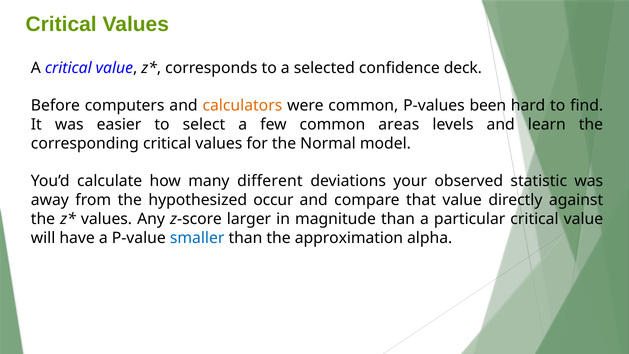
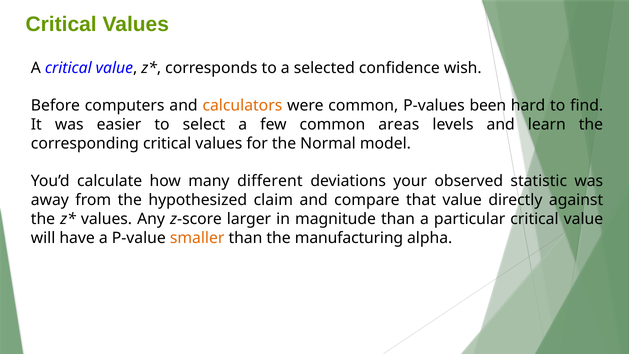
deck: deck -> wish
occur: occur -> claim
smaller colour: blue -> orange
approximation: approximation -> manufacturing
